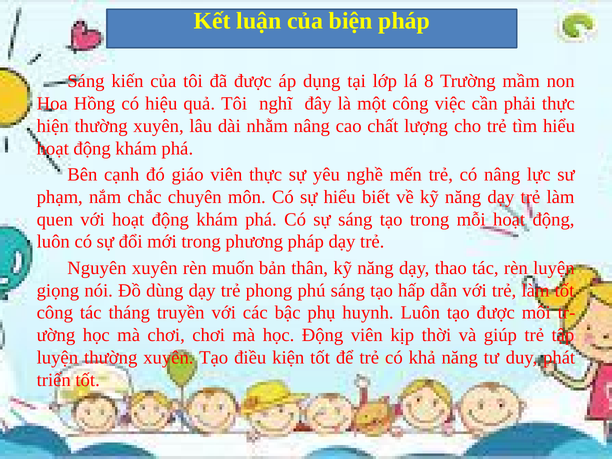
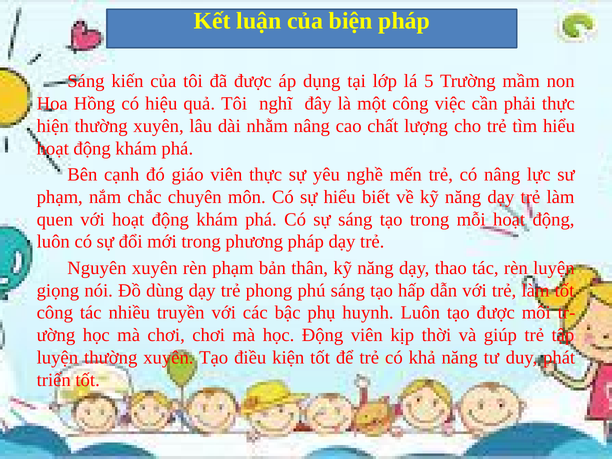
8: 8 -> 5
rèn muốn: muốn -> phạm
tháng: tháng -> nhiều
